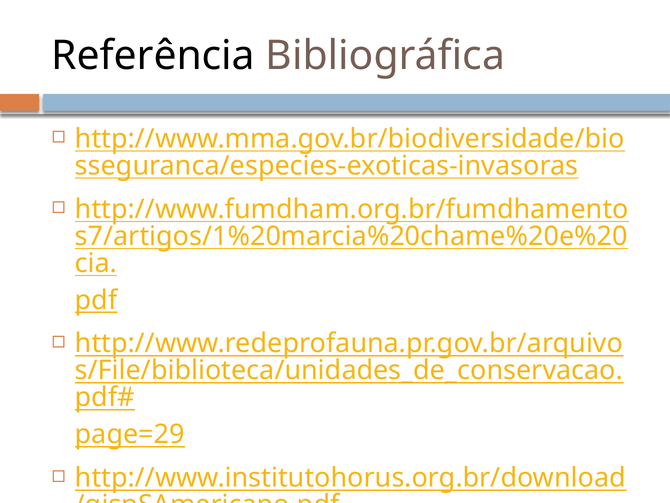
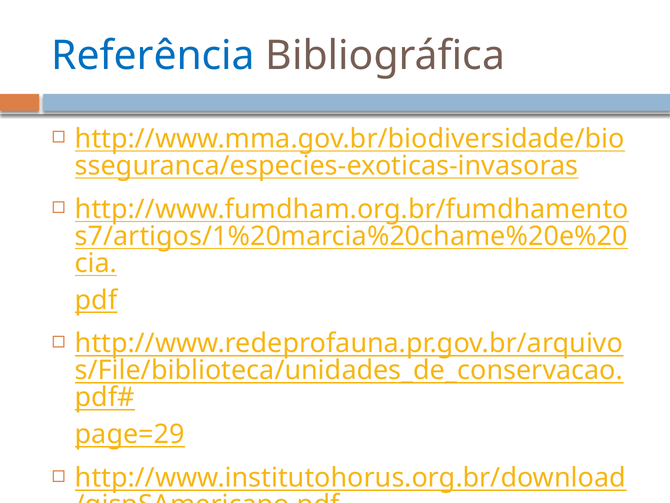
Referência colour: black -> blue
